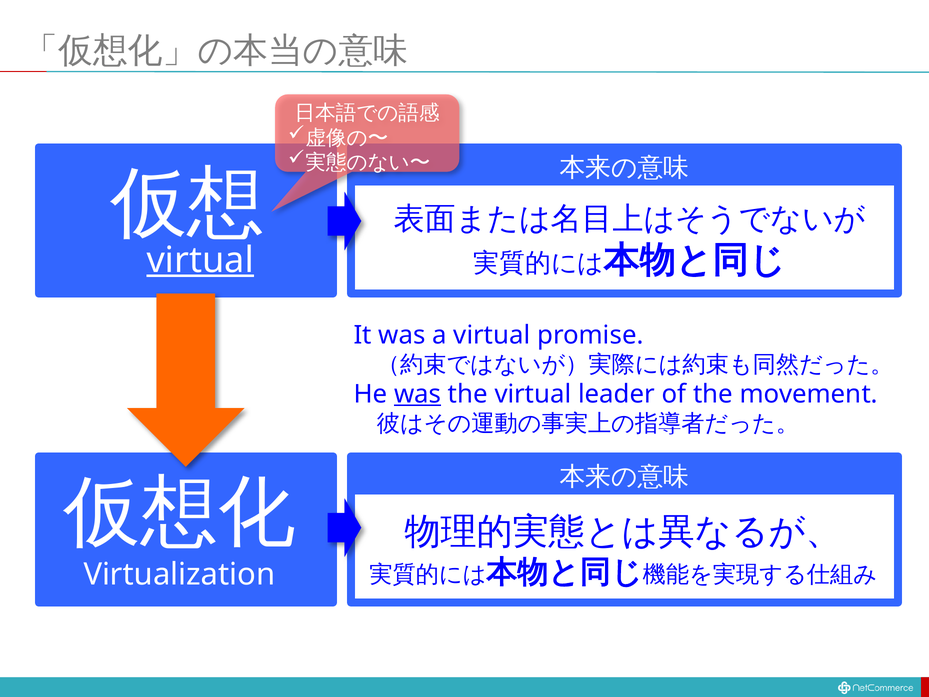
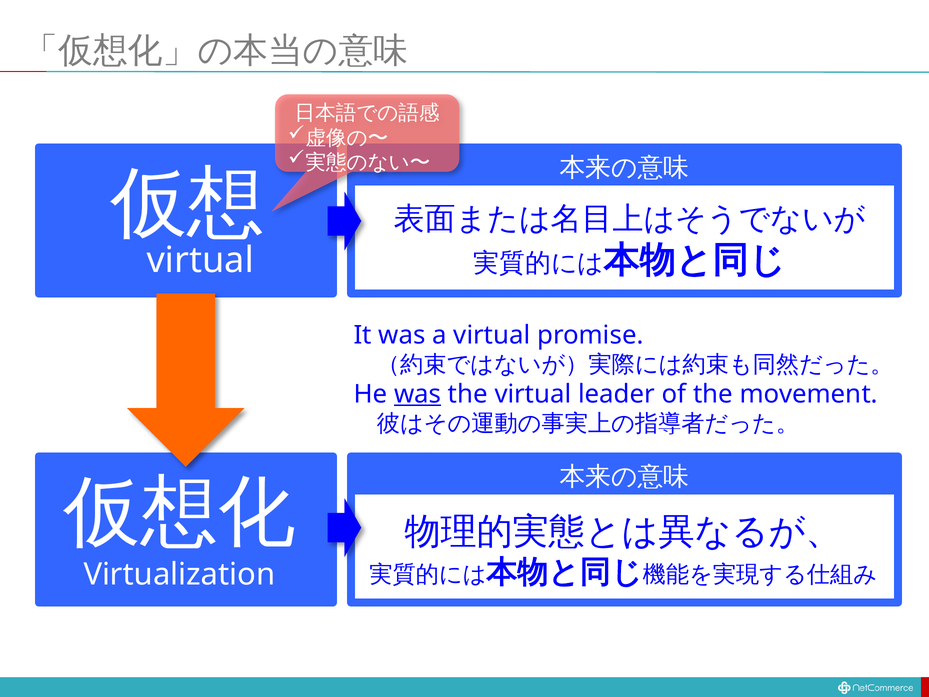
virtual at (200, 260) underline: present -> none
